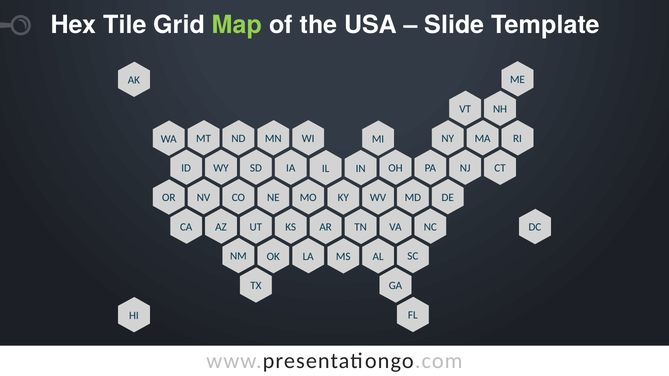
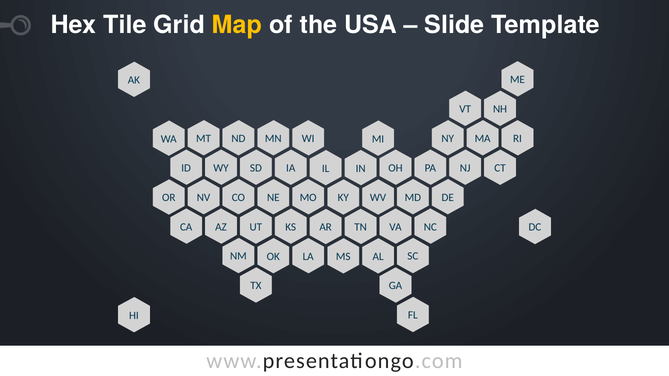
Map colour: light green -> yellow
